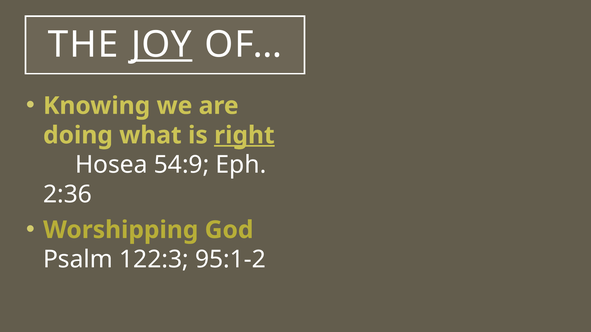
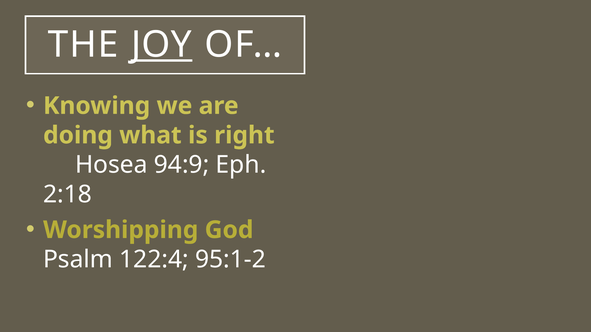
right underline: present -> none
54:9: 54:9 -> 94:9
2:36: 2:36 -> 2:18
122:3: 122:3 -> 122:4
